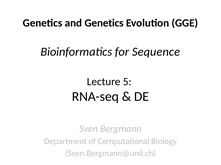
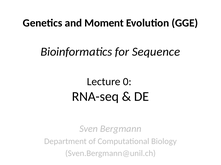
and Genetics: Genetics -> Moment
5: 5 -> 0
